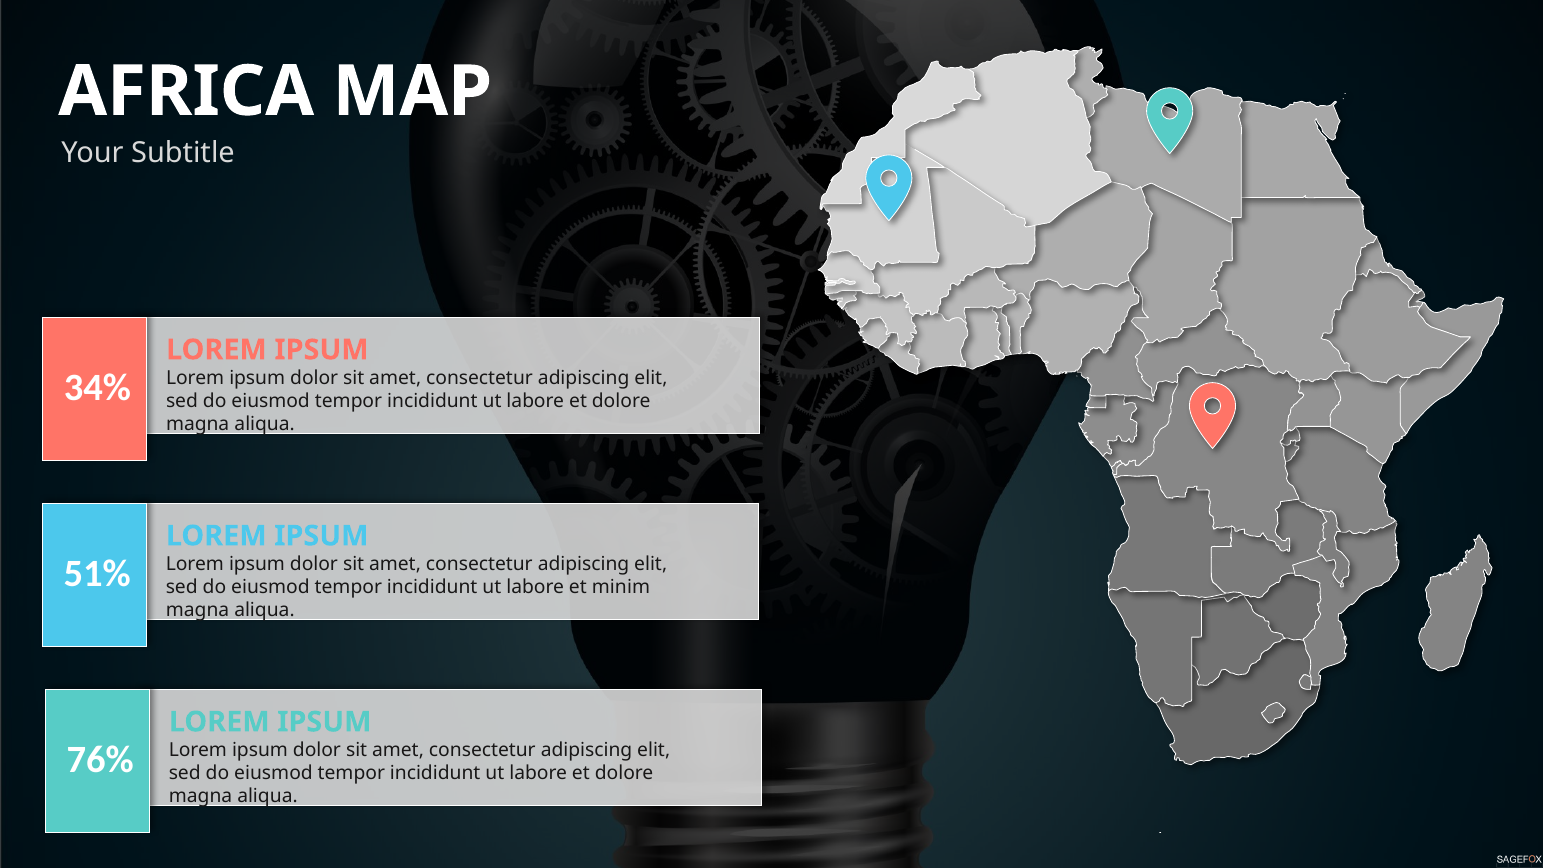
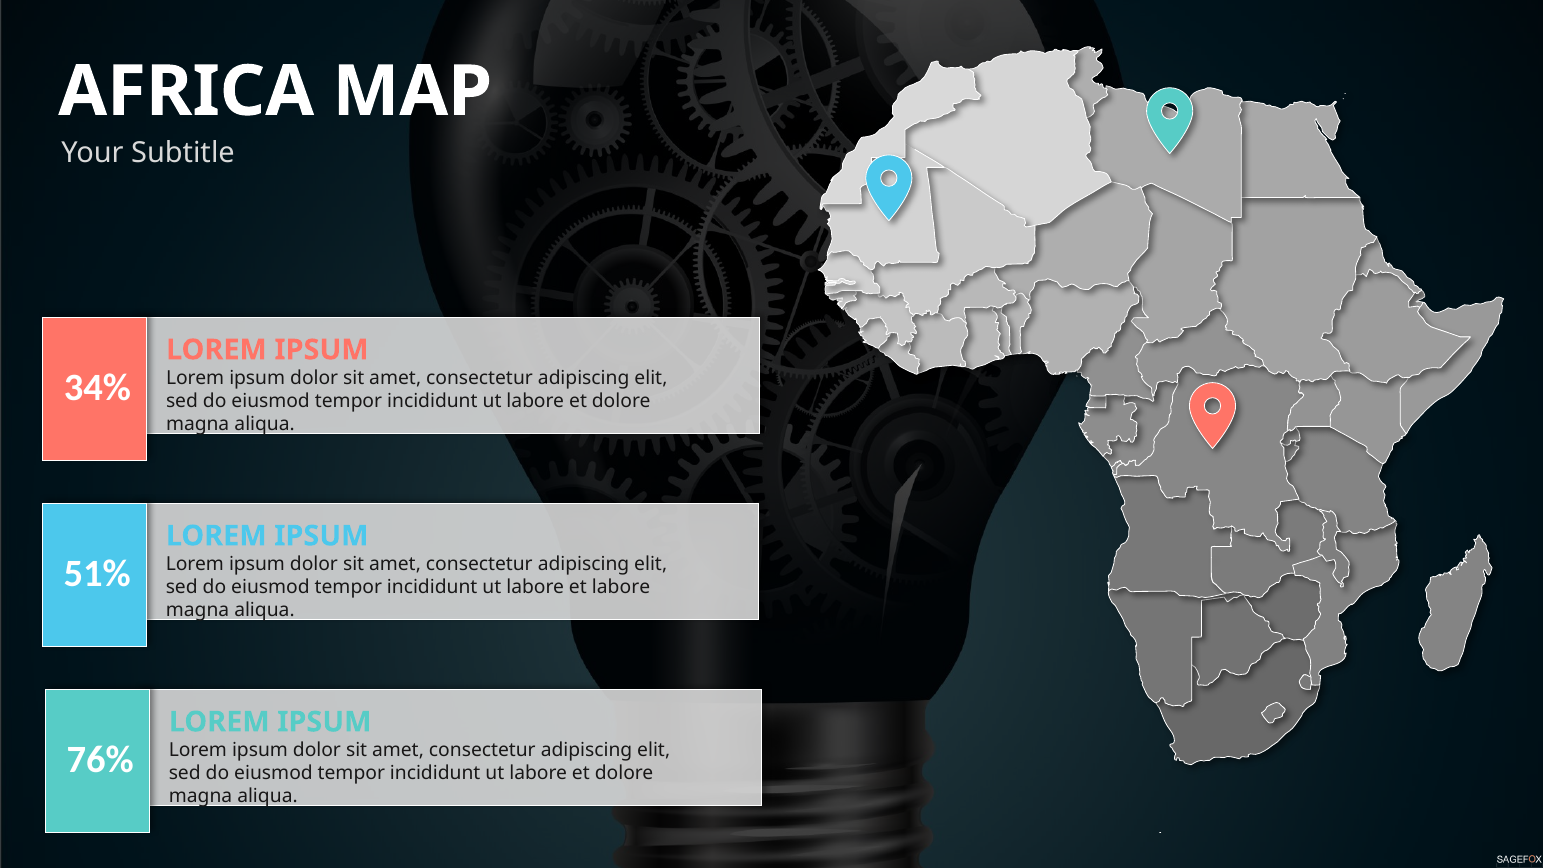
et minim: minim -> labore
